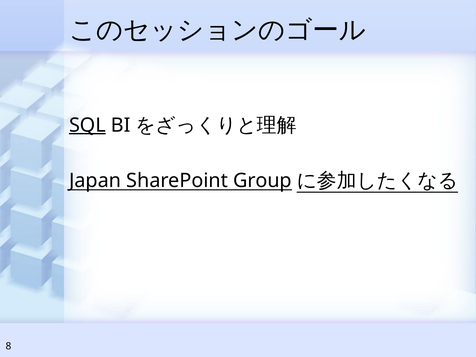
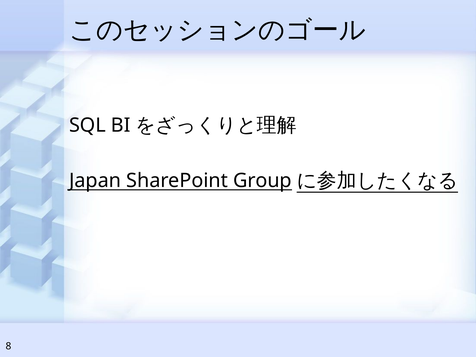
SQL underline: present -> none
